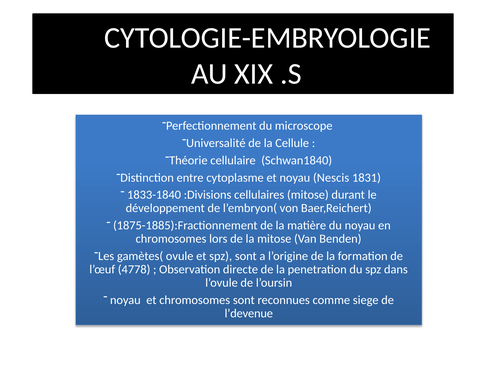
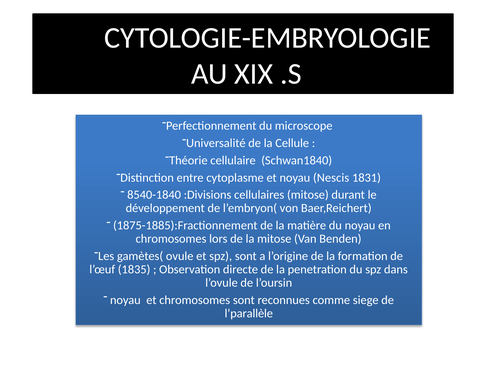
1833-1840: 1833-1840 -> 8540-1840
4778: 4778 -> 1835
l’devenue: l’devenue -> l’parallèle
